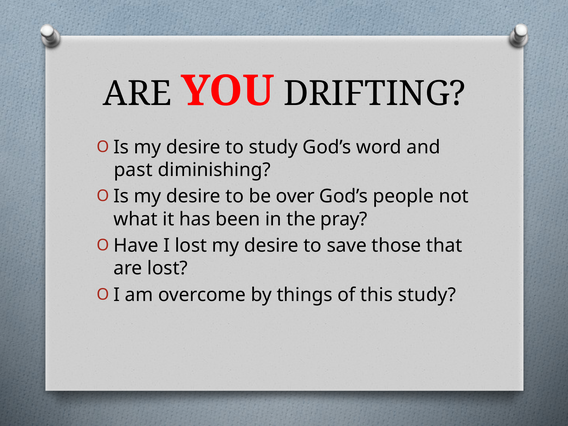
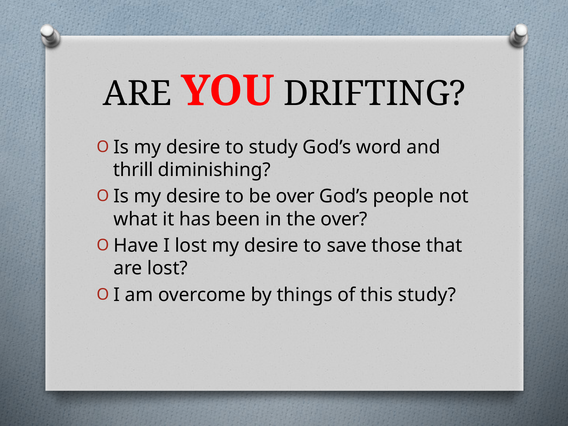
past: past -> thrill
the pray: pray -> over
